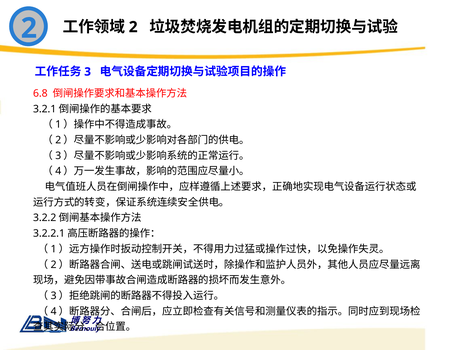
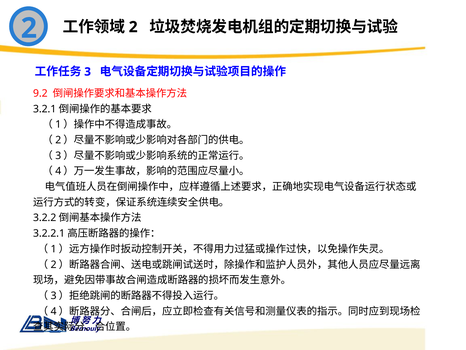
6.8: 6.8 -> 9.2
